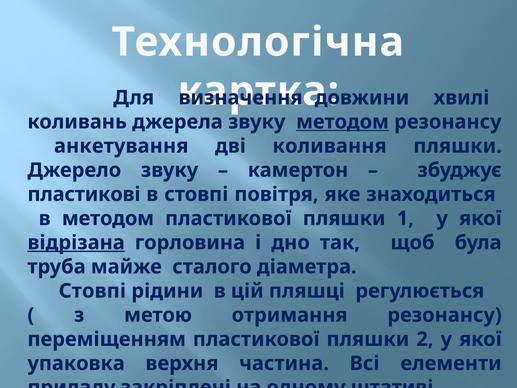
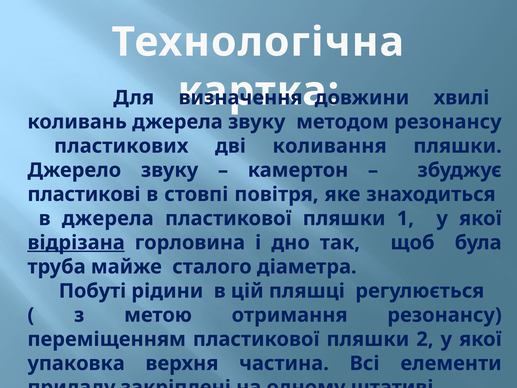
методом at (343, 122) underline: present -> none
анкетування: анкетування -> пластикових
в методом: методом -> джерела
Стовпі at (92, 291): Стовпі -> Побуті
